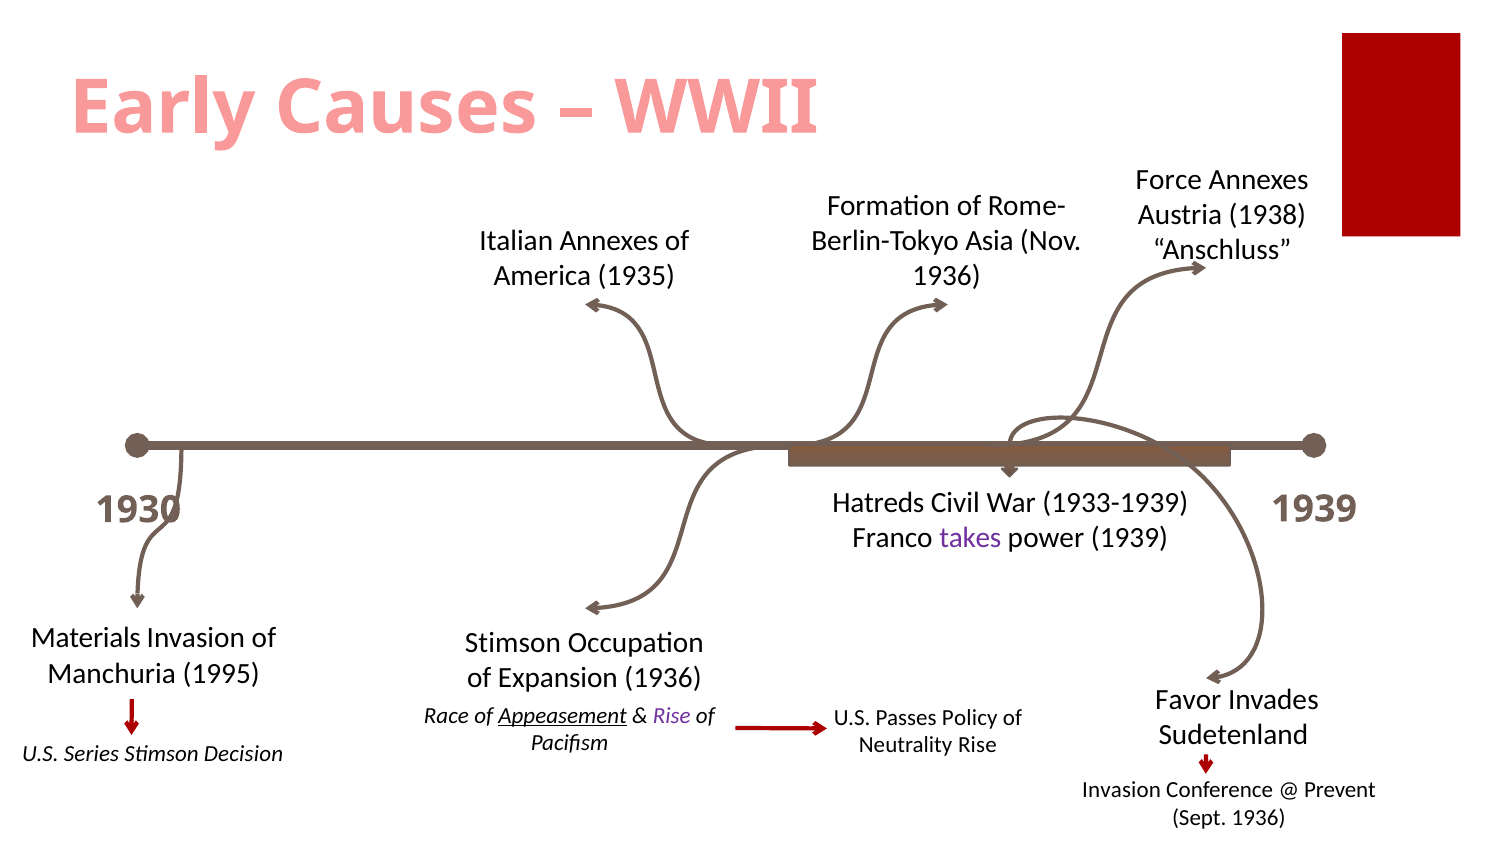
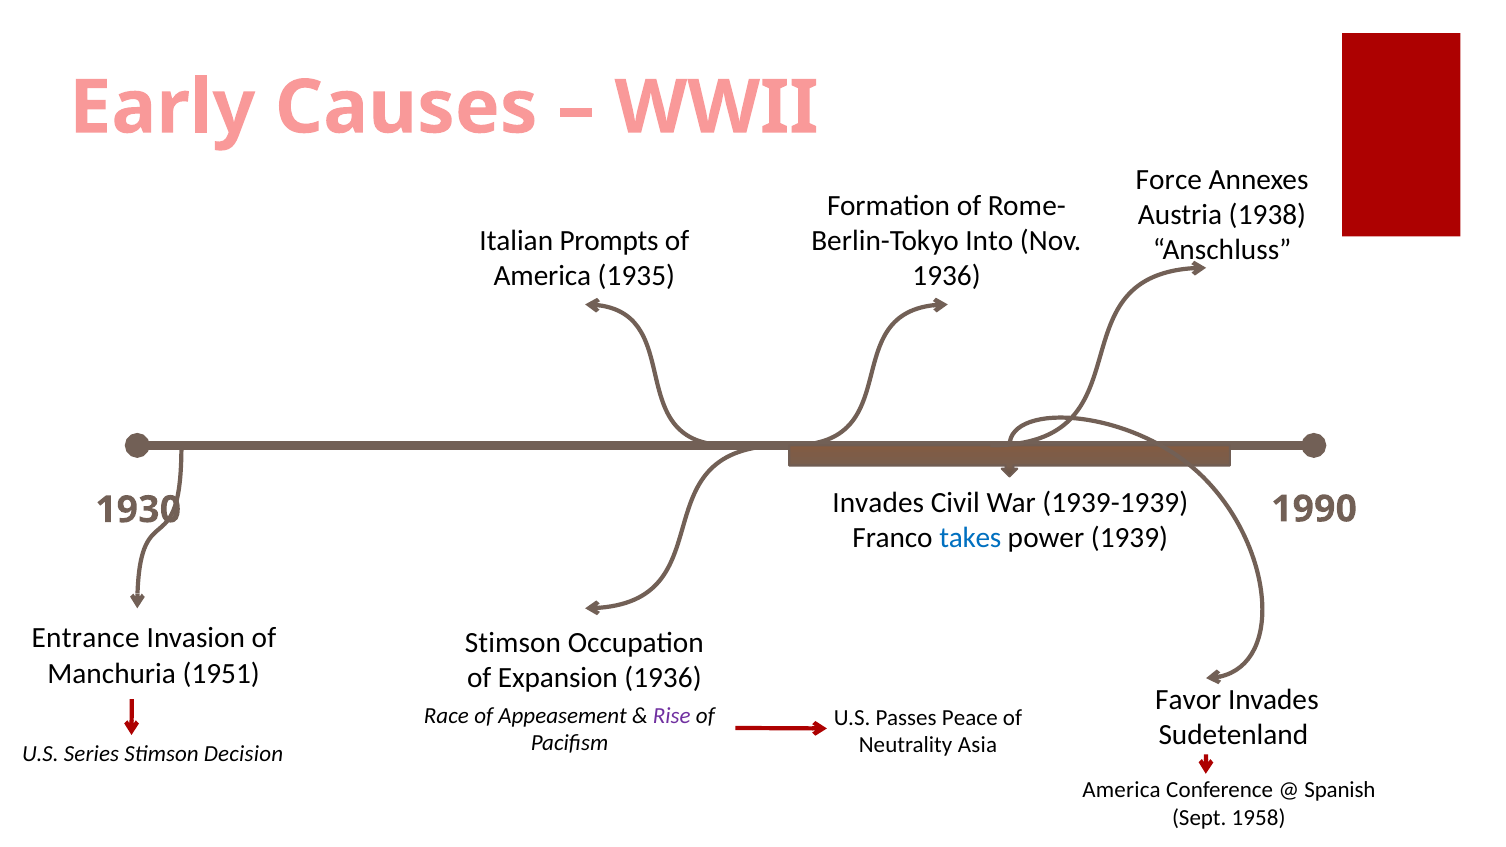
Asia: Asia -> Into
Italian Annexes: Annexes -> Prompts
Hatreds at (878, 503): Hatreds -> Invades
1933-1939: 1933-1939 -> 1939-1939
1939 at (1314, 509): 1939 -> 1990
takes colour: purple -> blue
Materials: Materials -> Entrance
1995: 1995 -> 1951
Appeasement underline: present -> none
Policy: Policy -> Peace
Neutrality Rise: Rise -> Asia
Invasion at (1122, 790): Invasion -> America
Prevent: Prevent -> Spanish
Sept 1936: 1936 -> 1958
